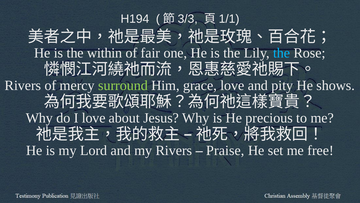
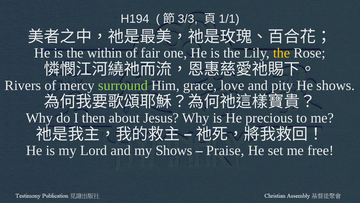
the at (282, 53) colour: light blue -> yellow
I love: love -> then
my Rivers: Rivers -> Shows
